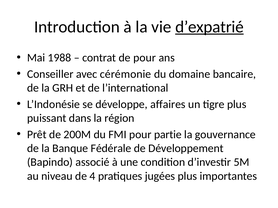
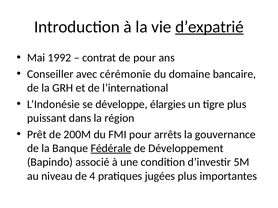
1988: 1988 -> 1992
affaires: affaires -> élargies
partie: partie -> arrêts
Fédérale underline: none -> present
